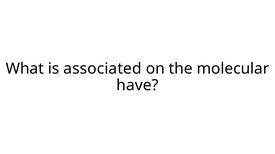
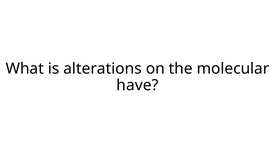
associated: associated -> alterations
